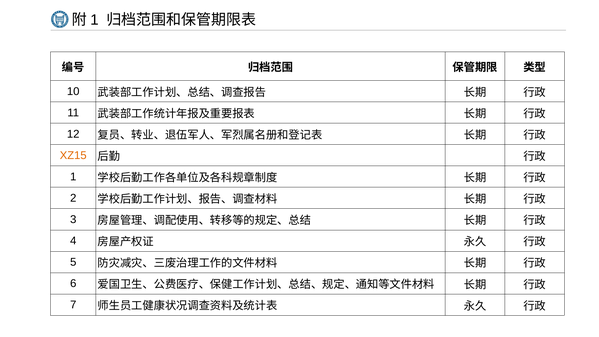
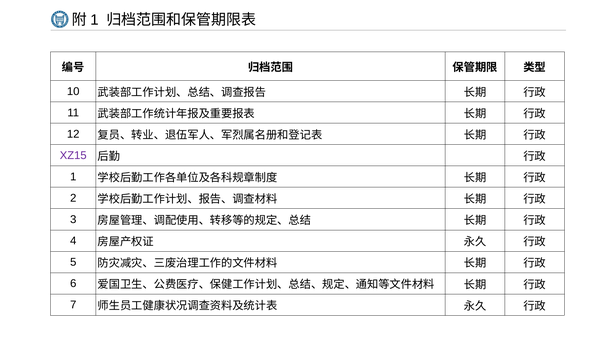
XZ15 colour: orange -> purple
